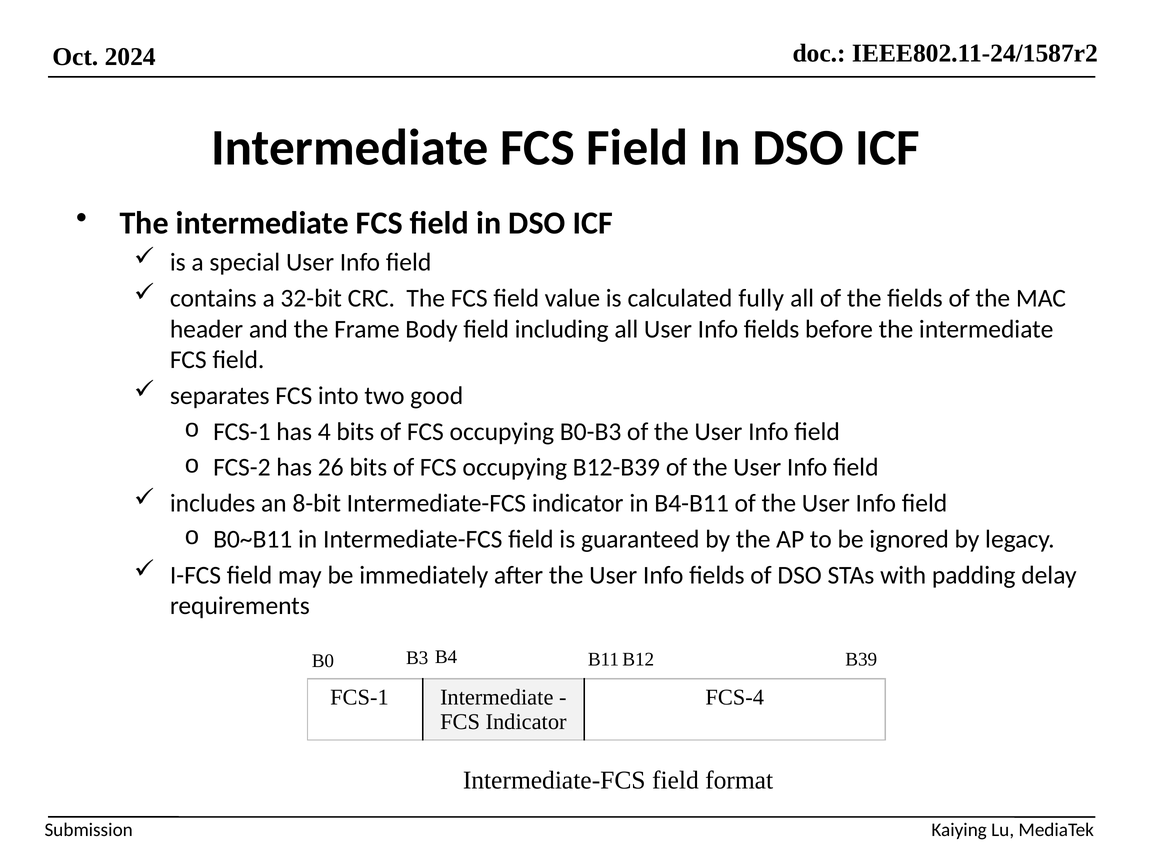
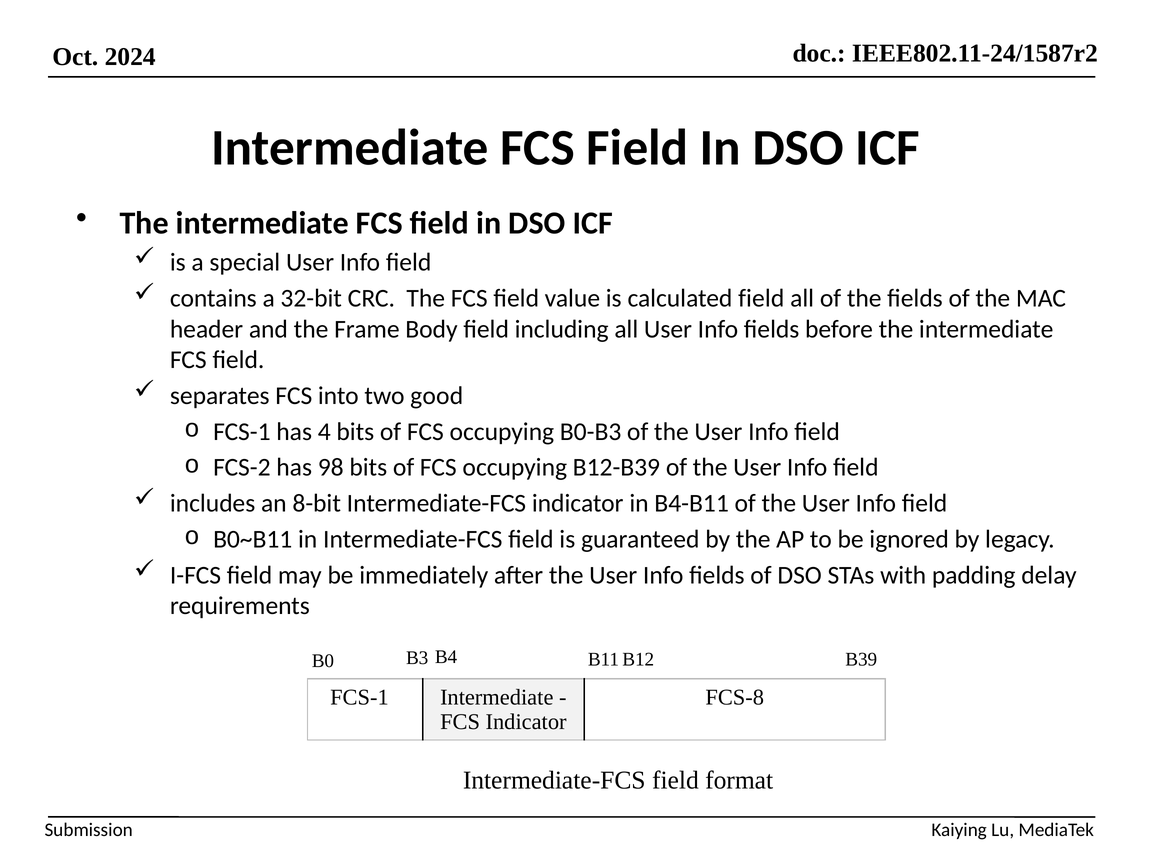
calculated fully: fully -> field
26: 26 -> 98
FCS-4: FCS-4 -> FCS-8
